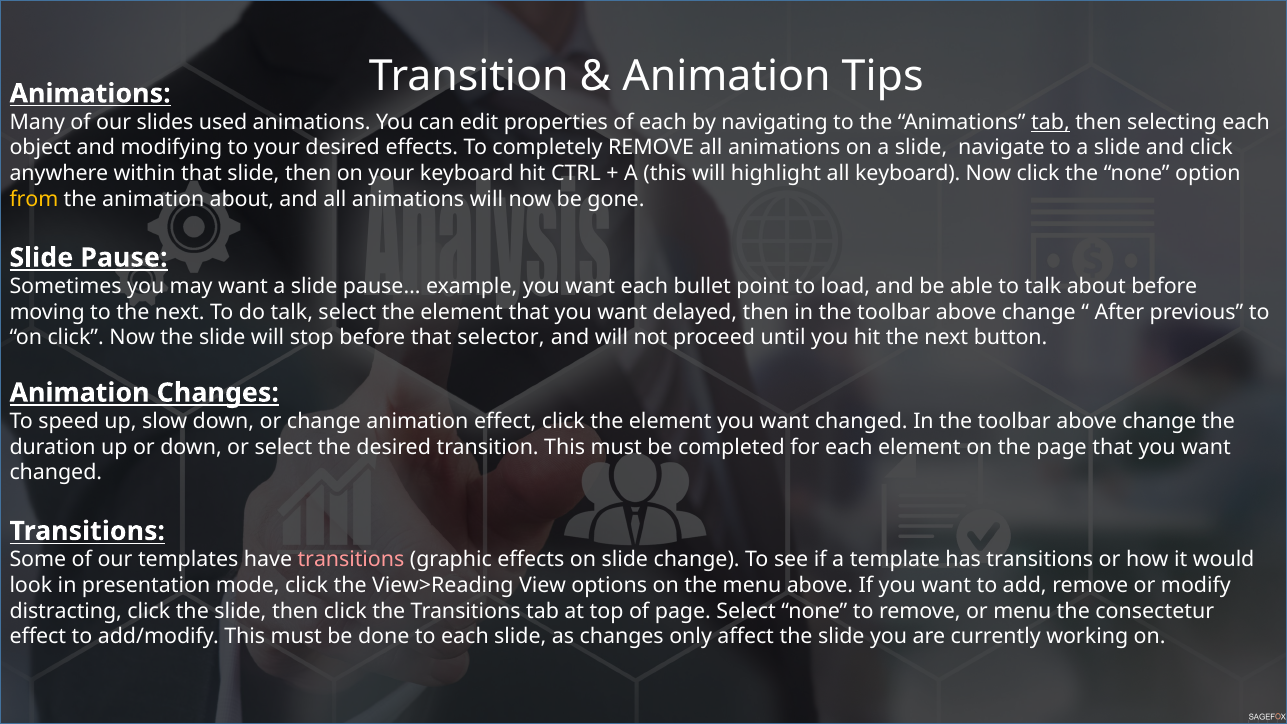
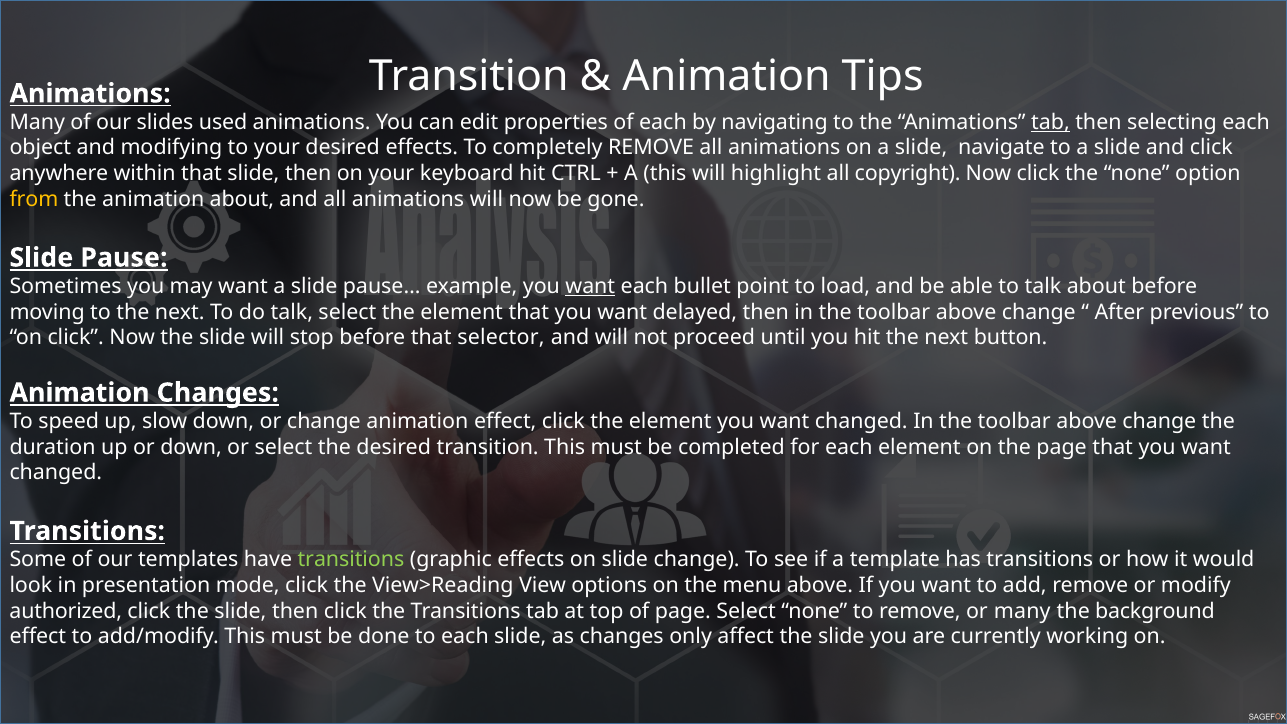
all keyboard: keyboard -> copyright
want at (590, 286) underline: none -> present
transitions at (351, 560) colour: pink -> light green
distracting: distracting -> authorized
or menu: menu -> many
consectetur: consectetur -> background
